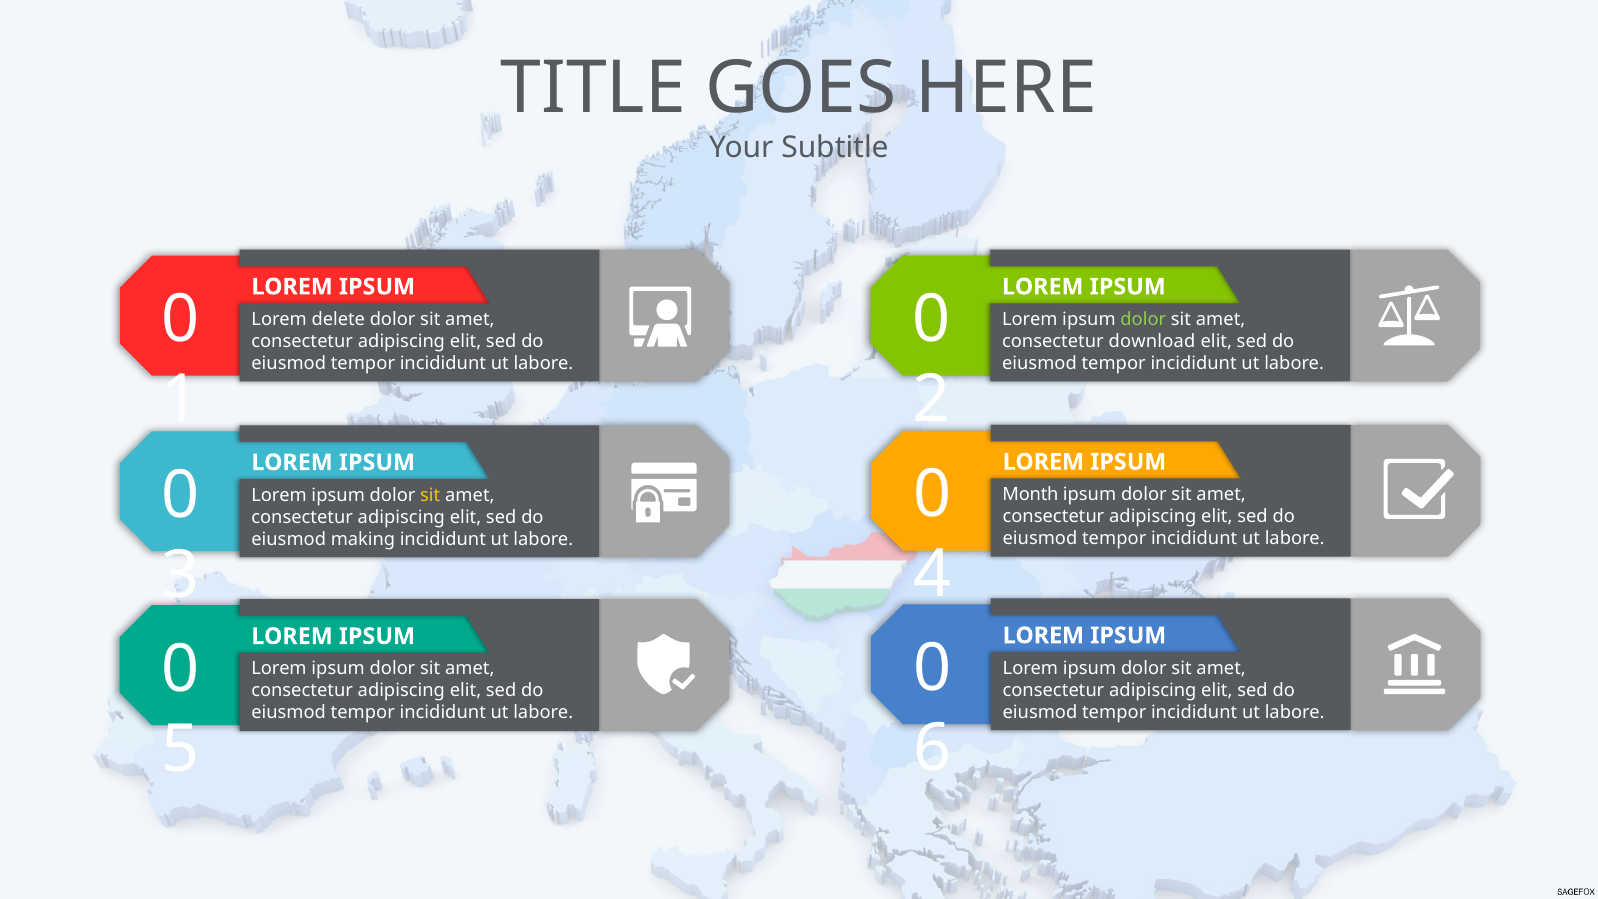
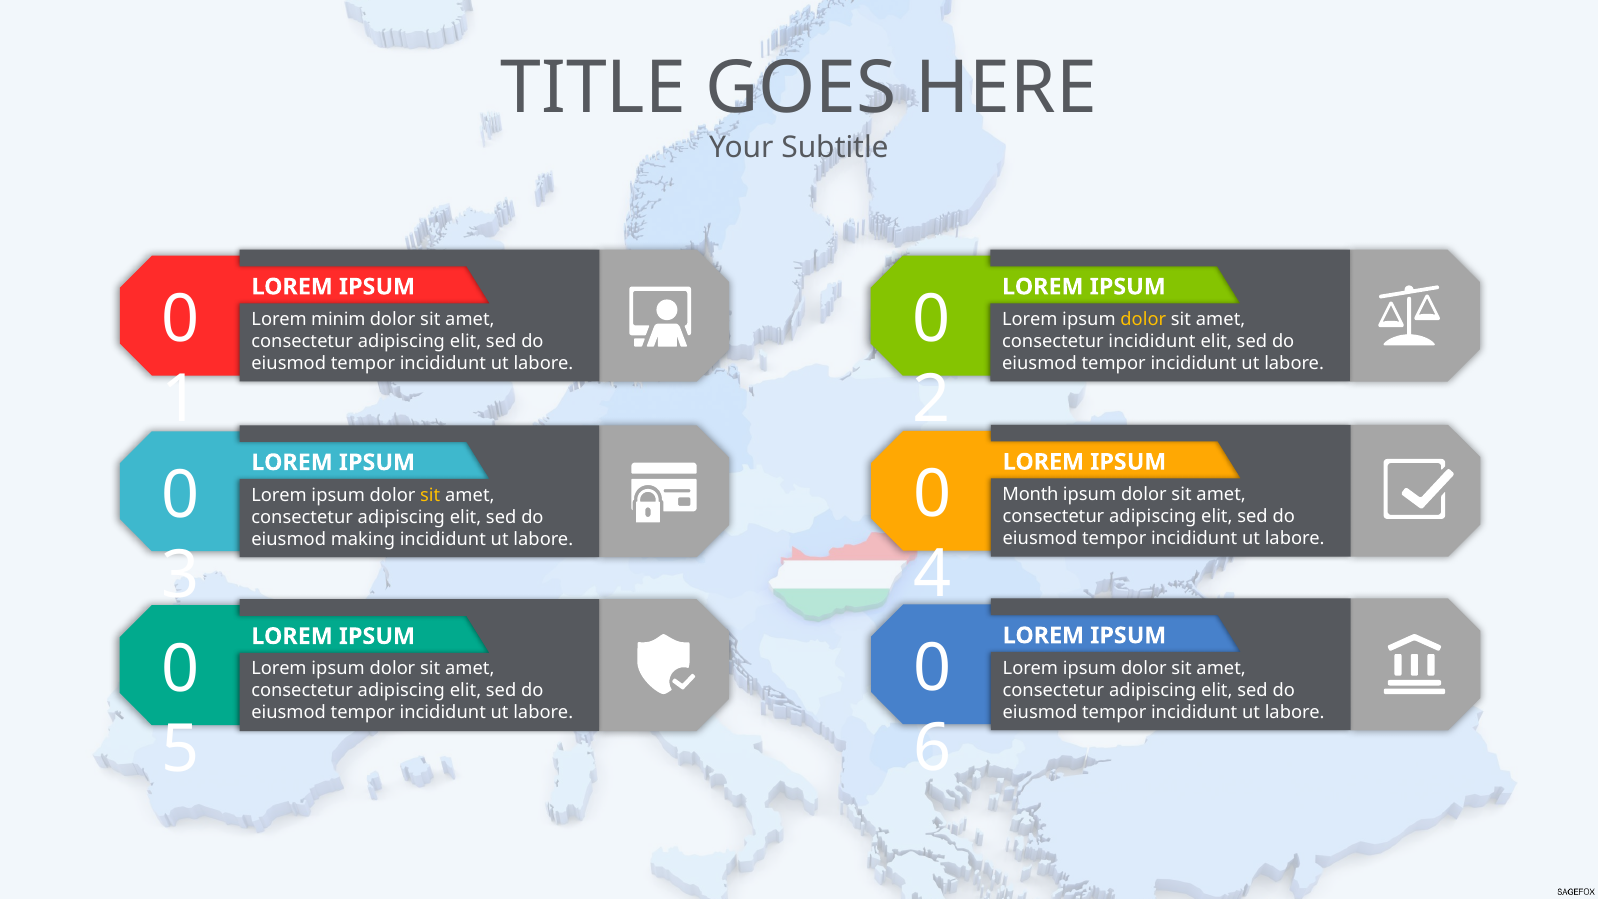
delete: delete -> minim
dolor at (1143, 319) colour: light green -> yellow
consectetur download: download -> incididunt
